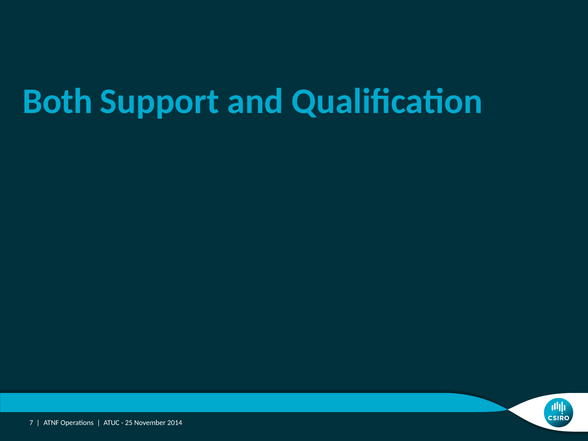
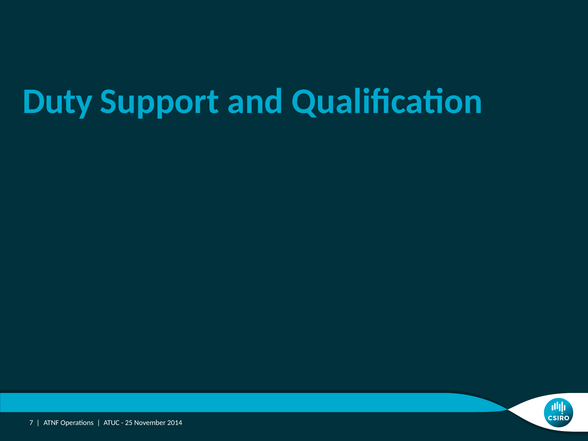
Both: Both -> Duty
